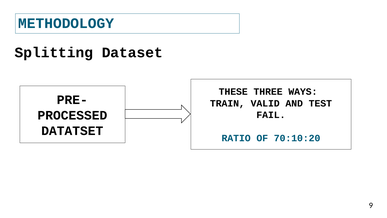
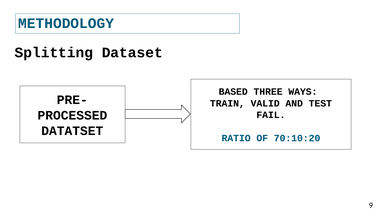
THESE: THESE -> BASED
